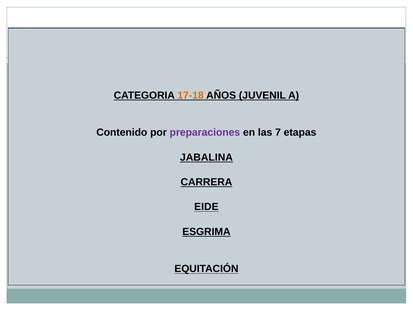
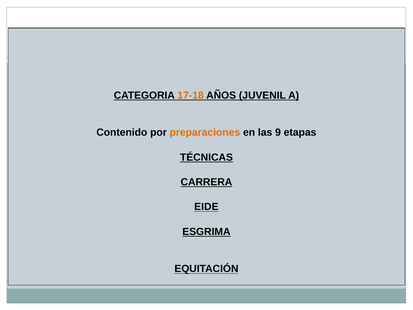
preparaciones colour: purple -> orange
7: 7 -> 9
JABALINA: JABALINA -> TÉCNICAS
